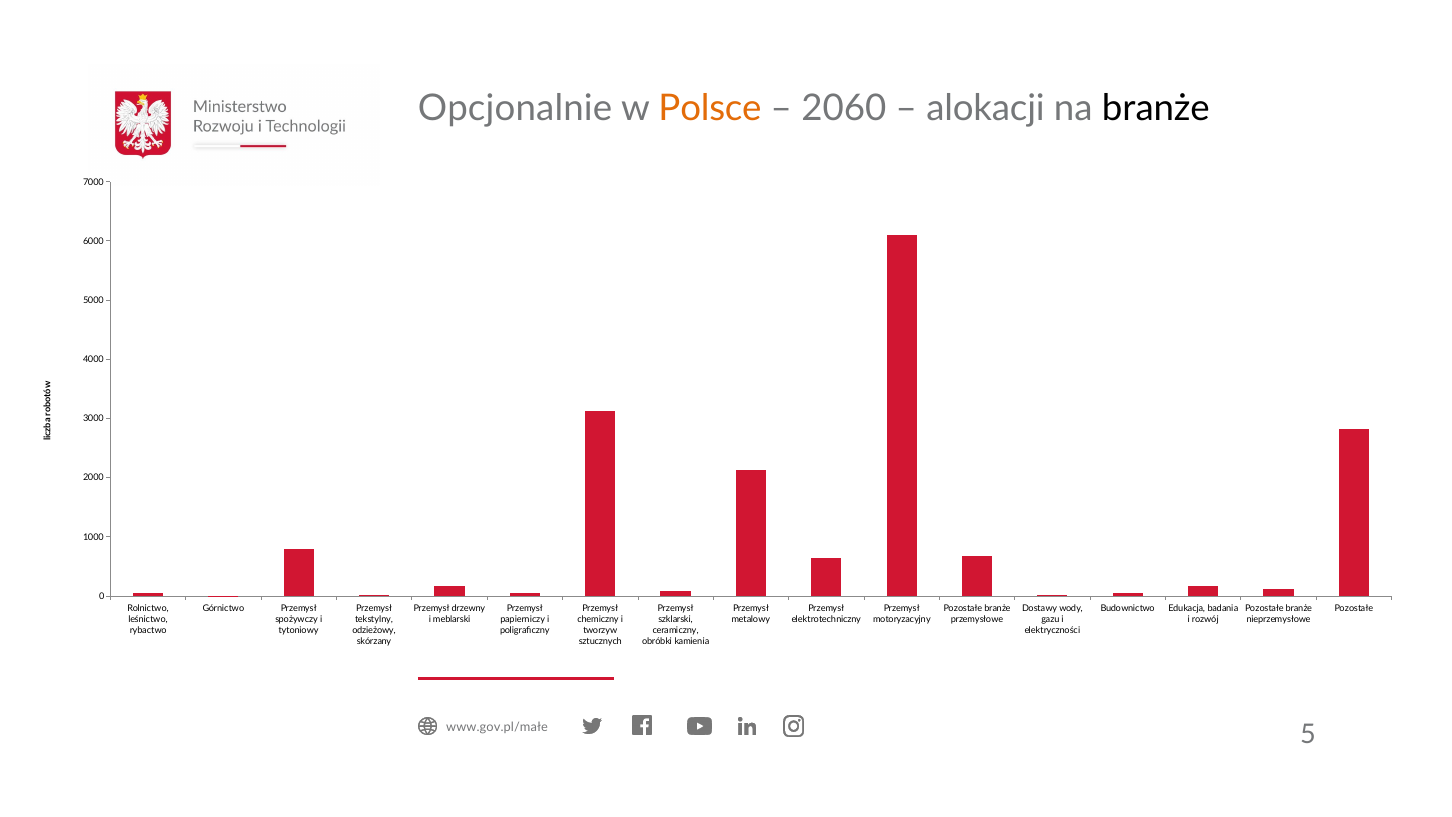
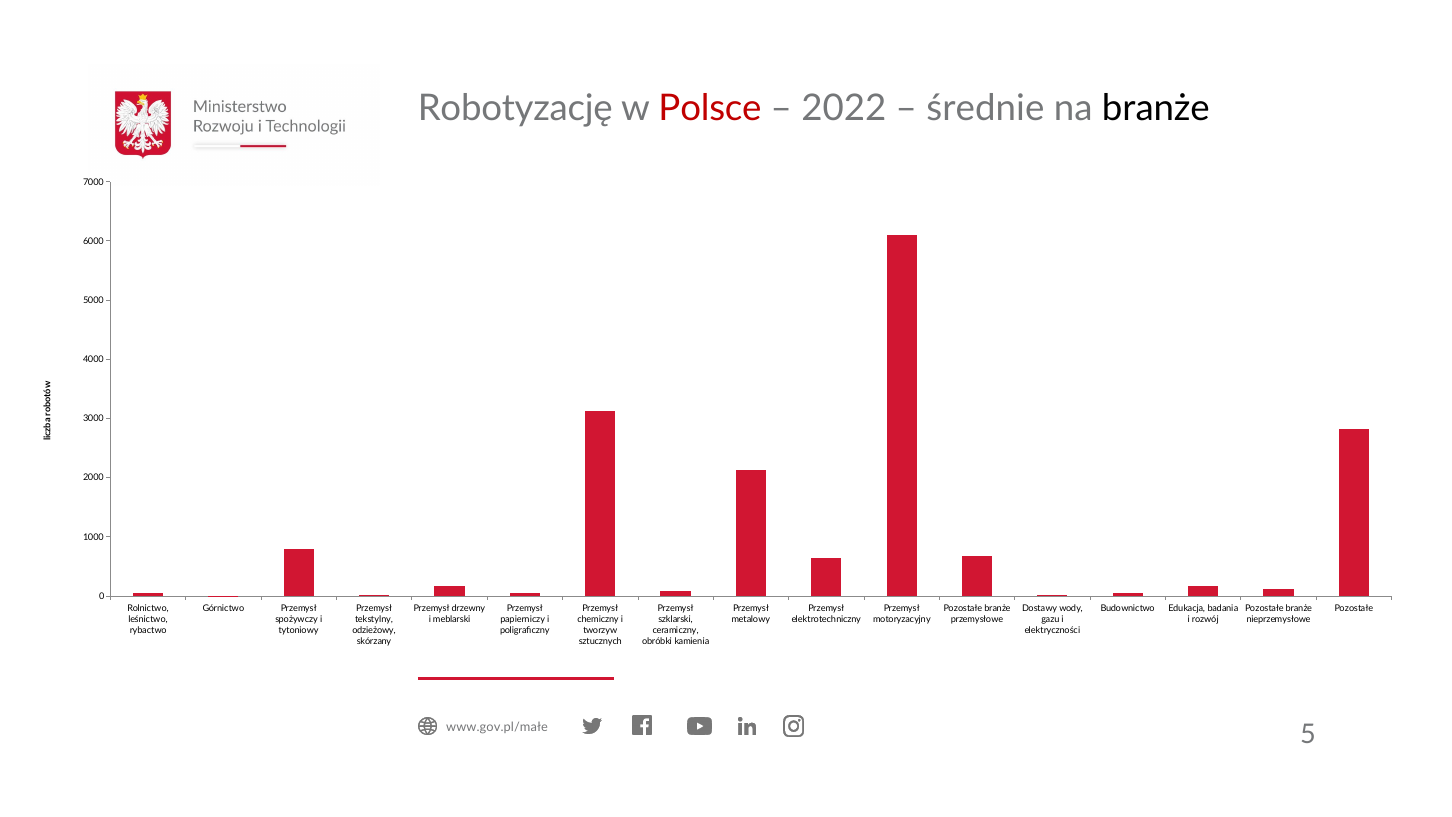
Opcjonalnie: Opcjonalnie -> Robotyzację
Polsce colour: orange -> red
2060: 2060 -> 2022
alokacji: alokacji -> średnie
